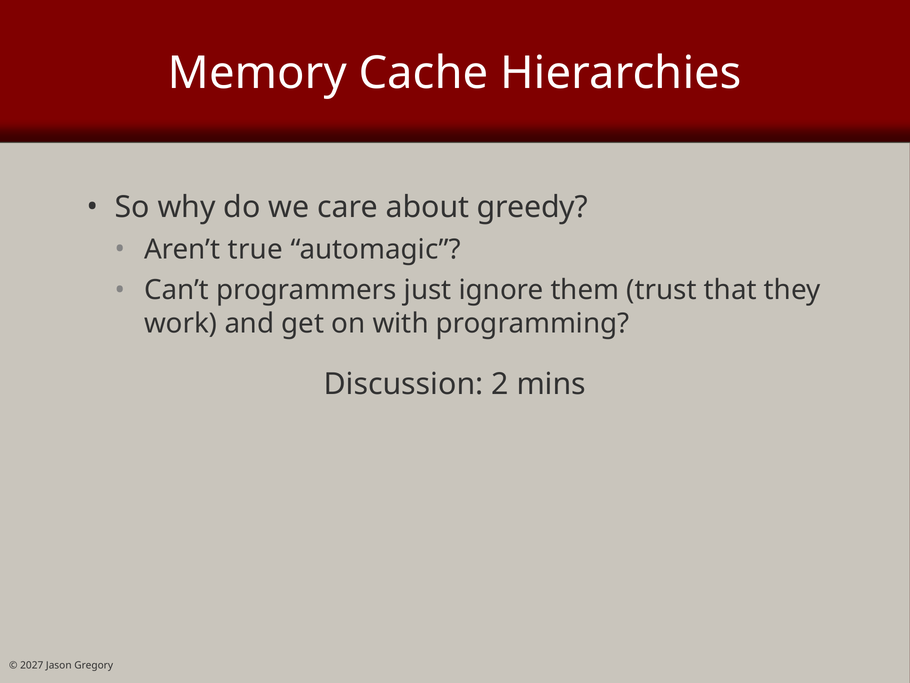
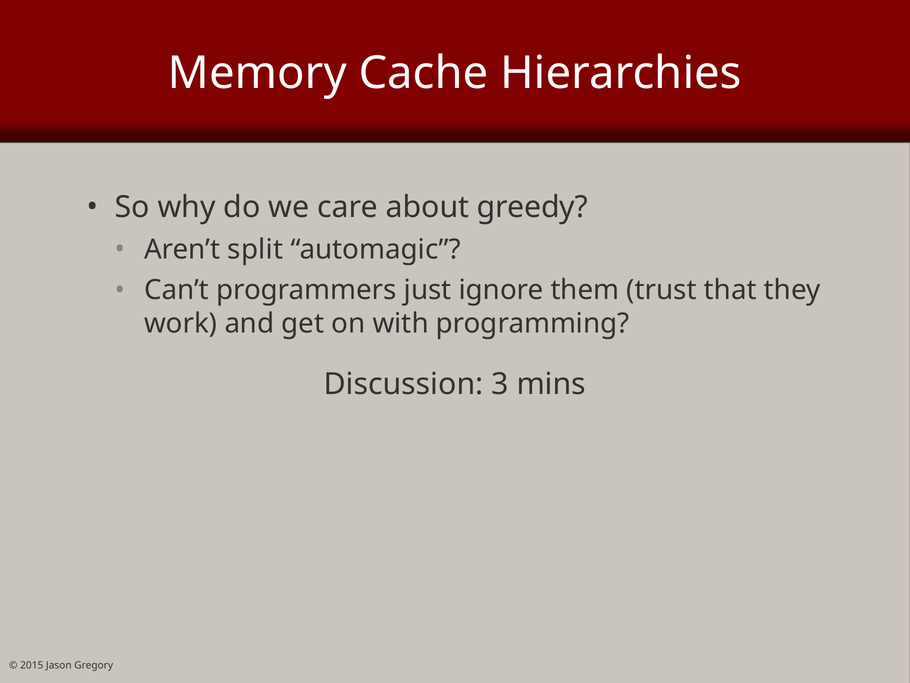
true: true -> split
2: 2 -> 3
2027: 2027 -> 2015
